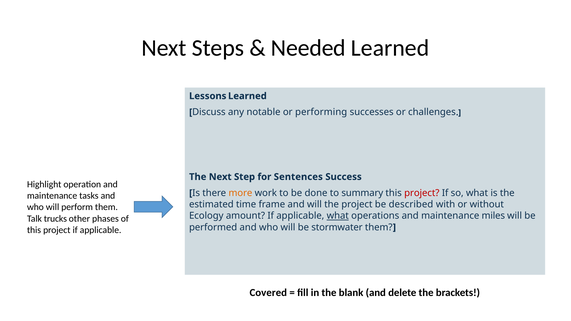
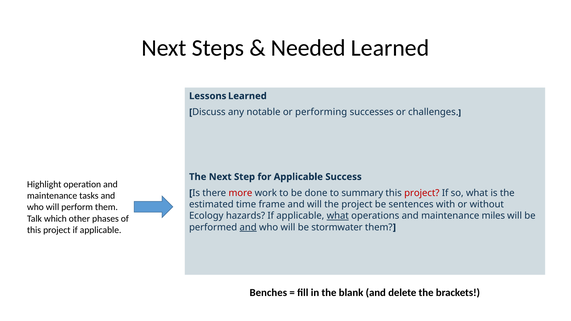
for Sentences: Sentences -> Applicable
more colour: orange -> red
described: described -> sentences
amount: amount -> hazards
trucks: trucks -> which
and at (248, 227) underline: none -> present
Covered: Covered -> Benches
